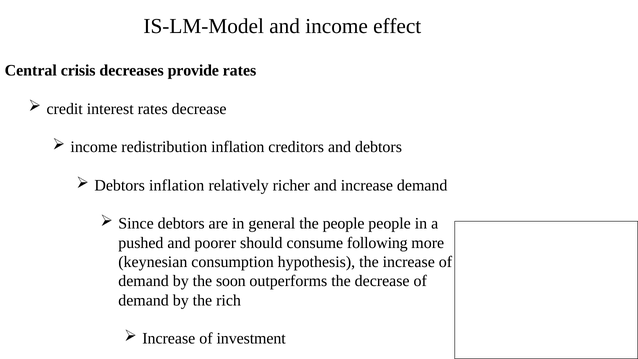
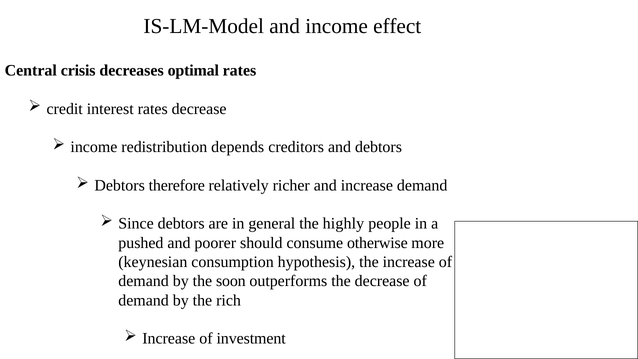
provide: provide -> optimal
redistribution inflation: inflation -> depends
Debtors inflation: inflation -> therefore
the people: people -> highly
following: following -> otherwise
